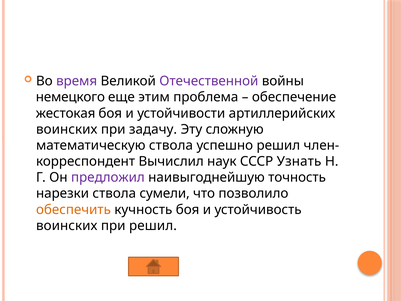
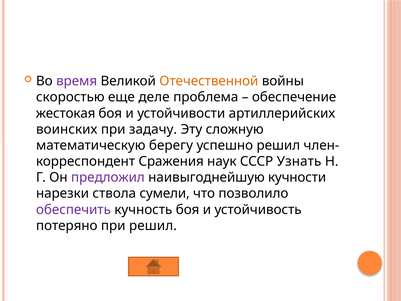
Отечественной colour: purple -> orange
немецкого: немецкого -> скоростью
этим: этим -> деле
математическую ствола: ствола -> берегу
Вычислил: Вычислил -> Сражения
точность: точность -> кучности
обеспечить colour: orange -> purple
воинских at (67, 225): воинских -> потеряно
